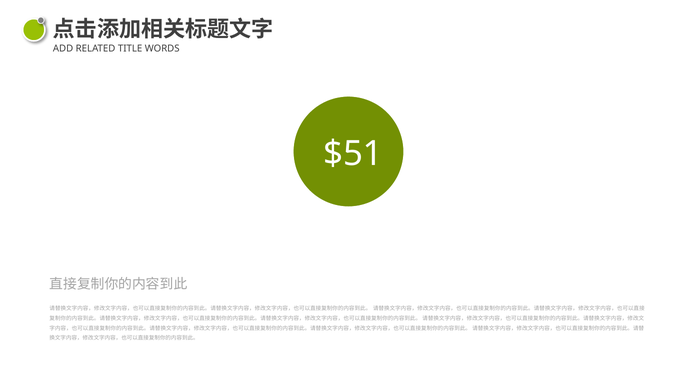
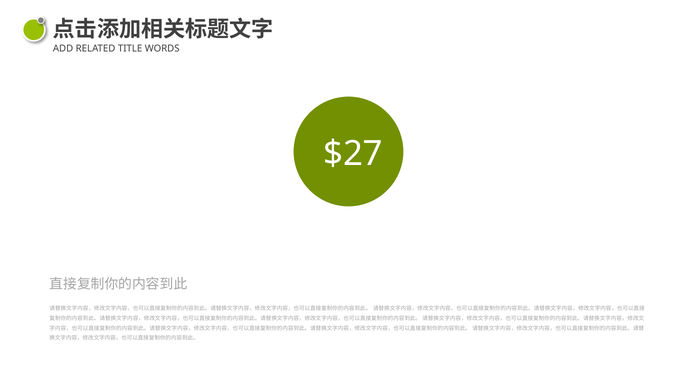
$51: $51 -> $27
